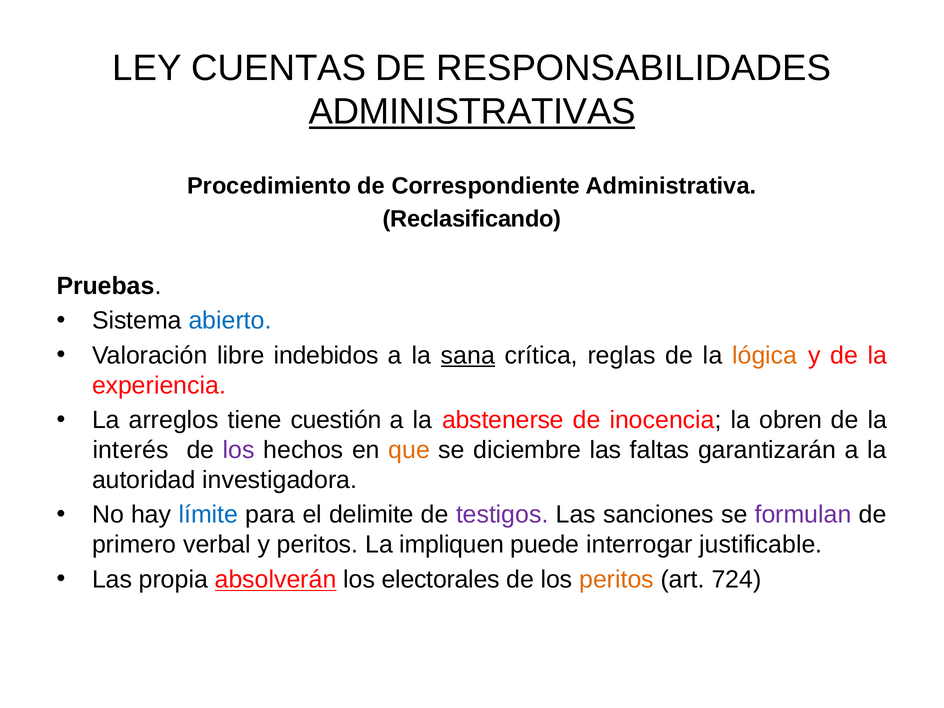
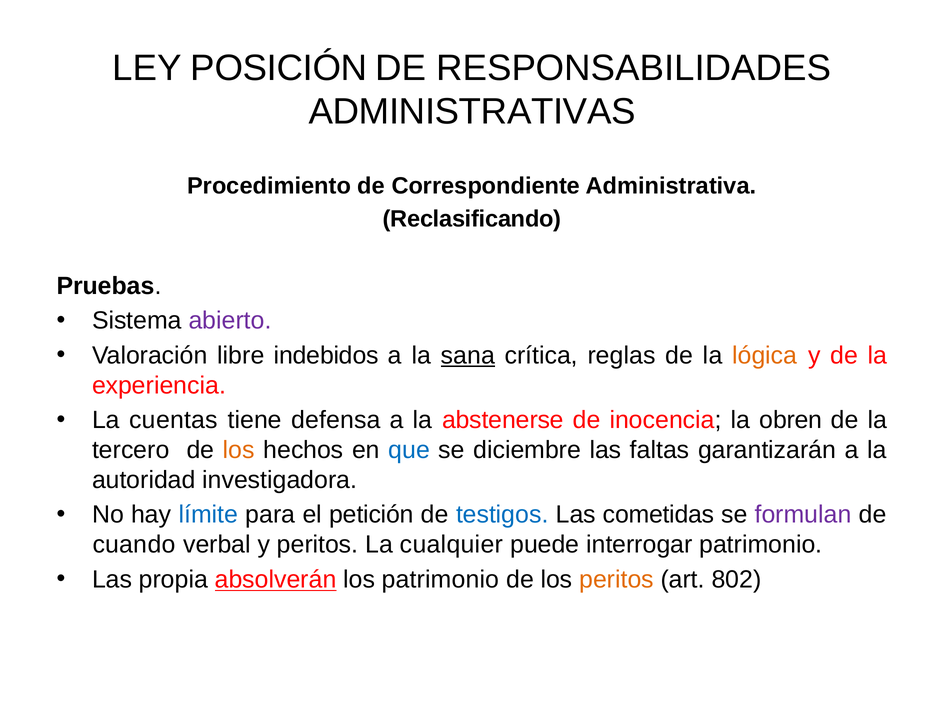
CUENTAS: CUENTAS -> POSICIÓN
ADMINISTRATIVAS underline: present -> none
abierto colour: blue -> purple
arreglos: arreglos -> cuentas
cuestión: cuestión -> defensa
interés: interés -> tercero
los at (239, 450) colour: purple -> orange
que colour: orange -> blue
delimite: delimite -> petición
testigos colour: purple -> blue
sanciones: sanciones -> cometidas
primero: primero -> cuando
impliquen: impliquen -> cualquier
interrogar justificable: justificable -> patrimonio
los electorales: electorales -> patrimonio
724: 724 -> 802
